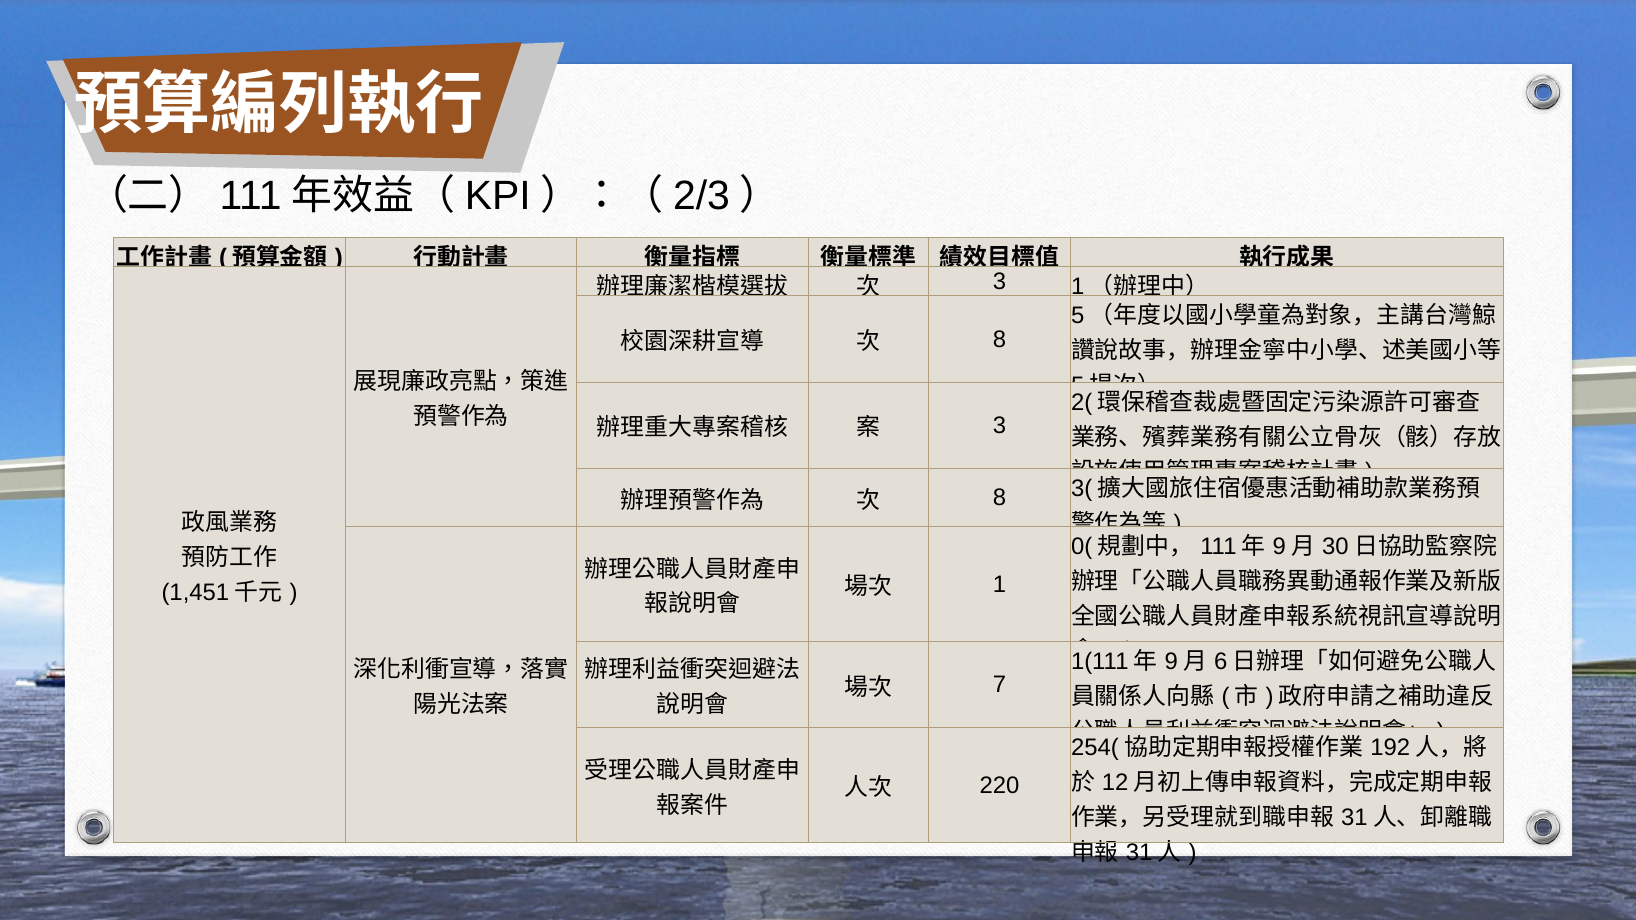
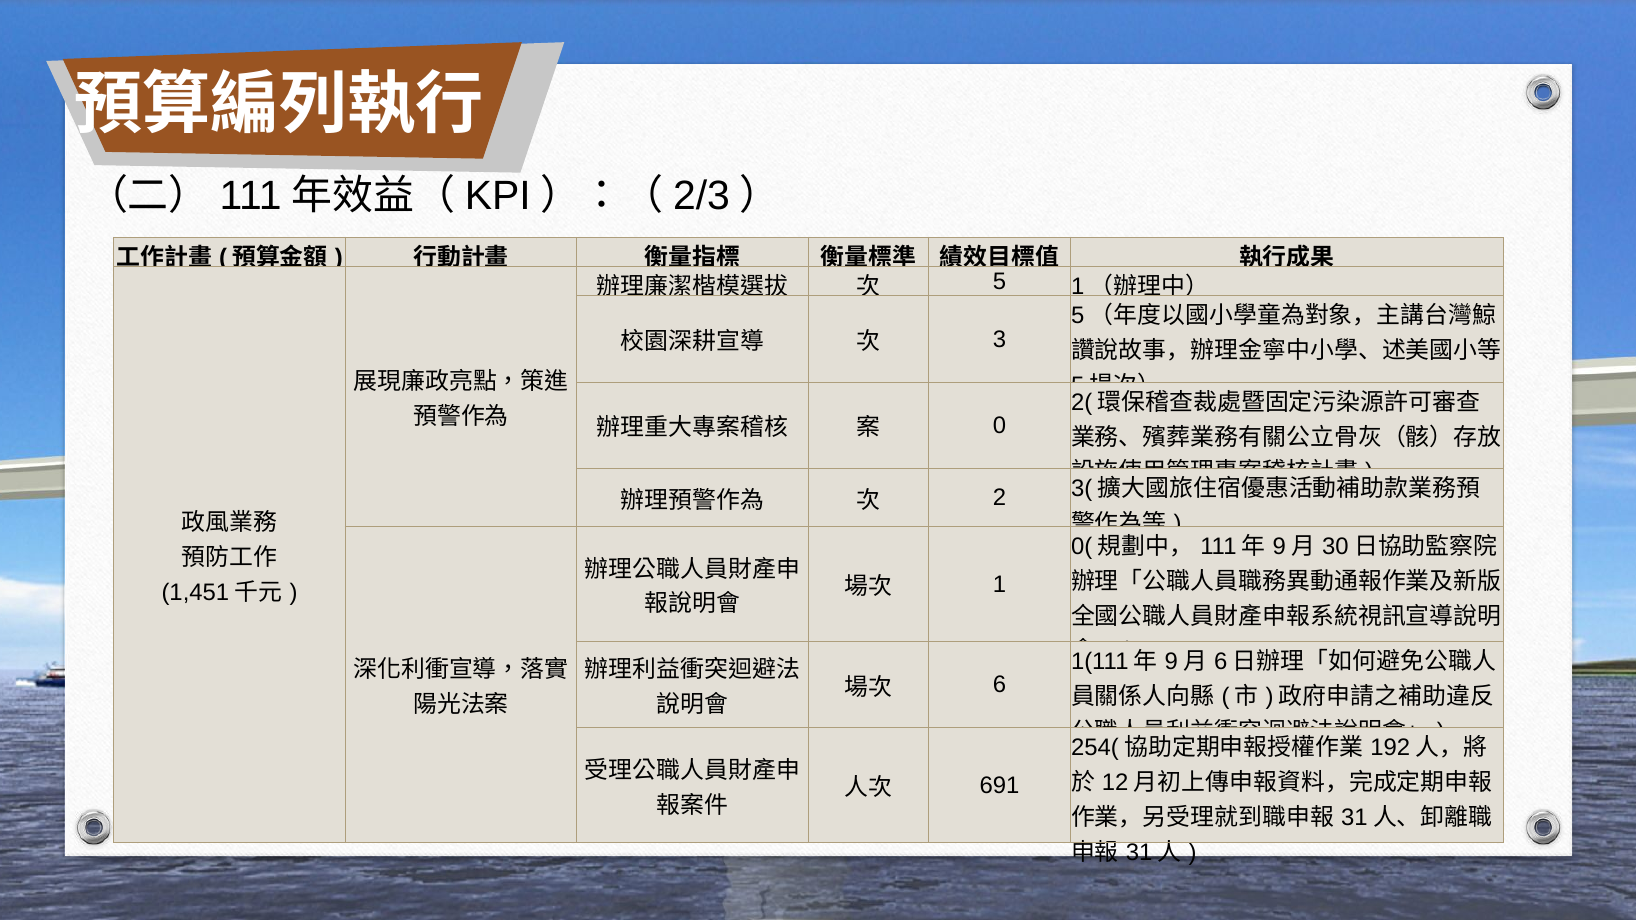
3 at (1000, 282): 3 -> 5
8 at (1000, 340): 8 -> 3
3 at (1000, 426): 3 -> 0
8 at (1000, 498): 8 -> 2
7: 7 -> 6
220: 220 -> 691
